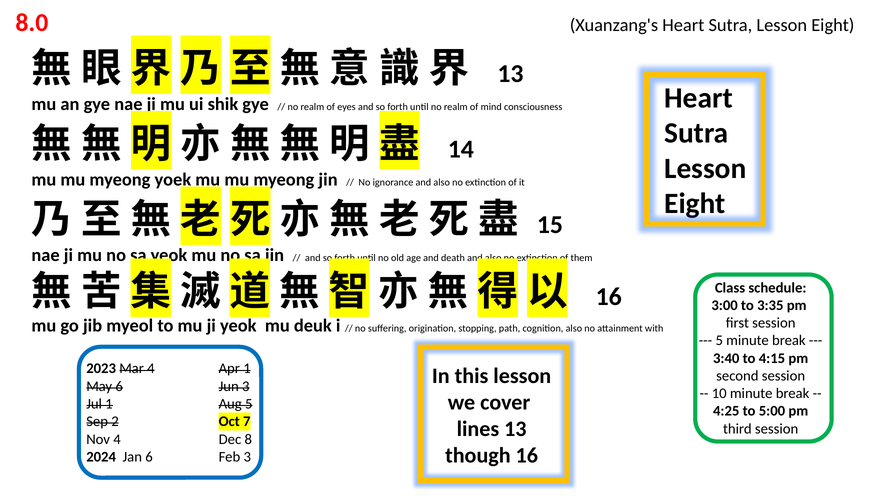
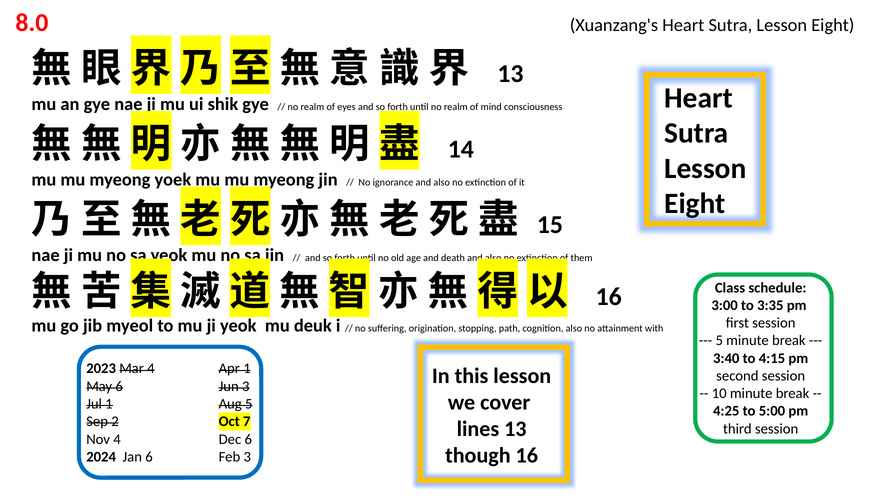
Dec 8: 8 -> 6
